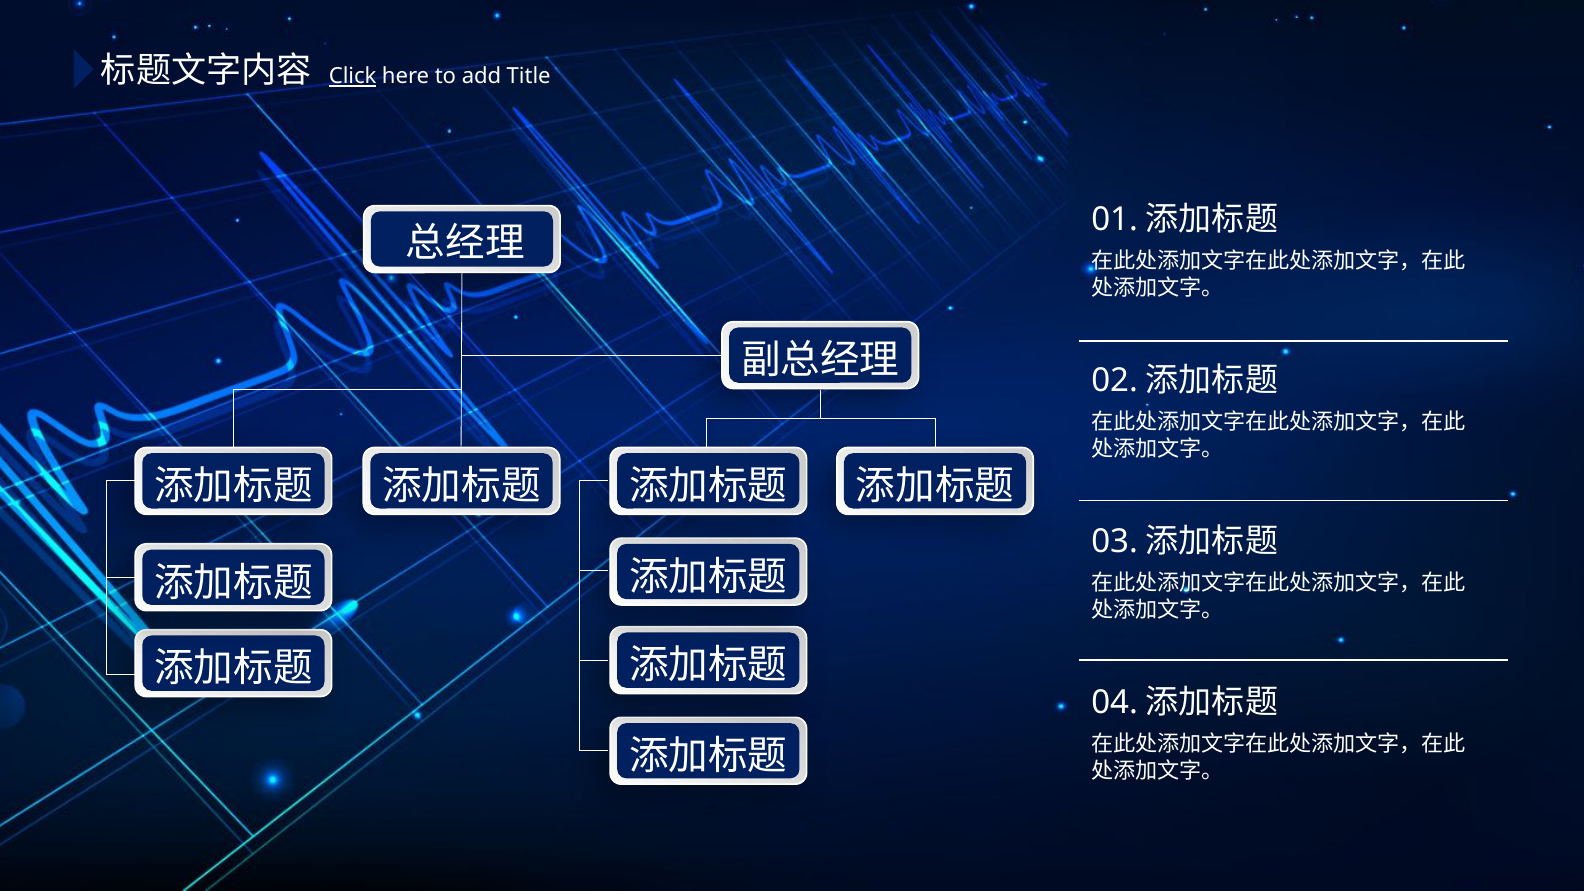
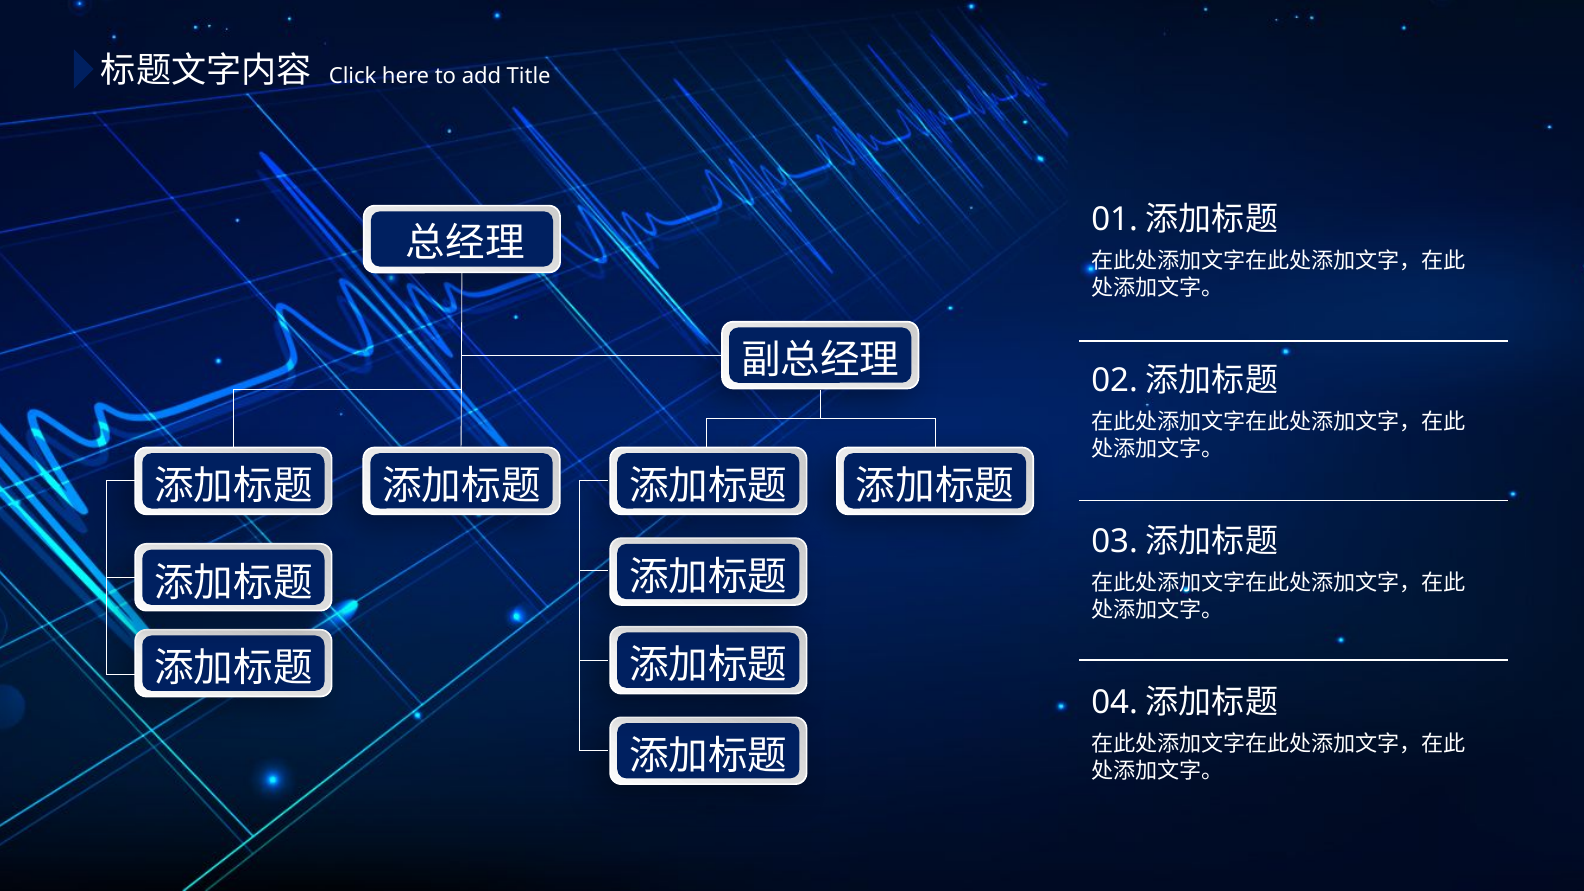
Click underline: present -> none
